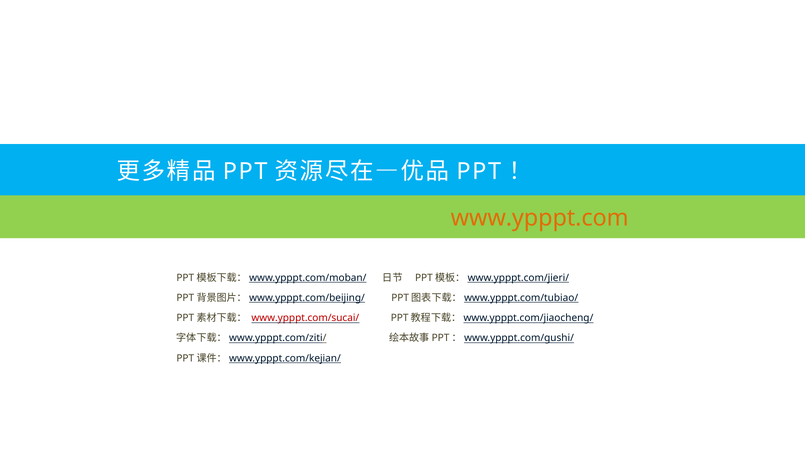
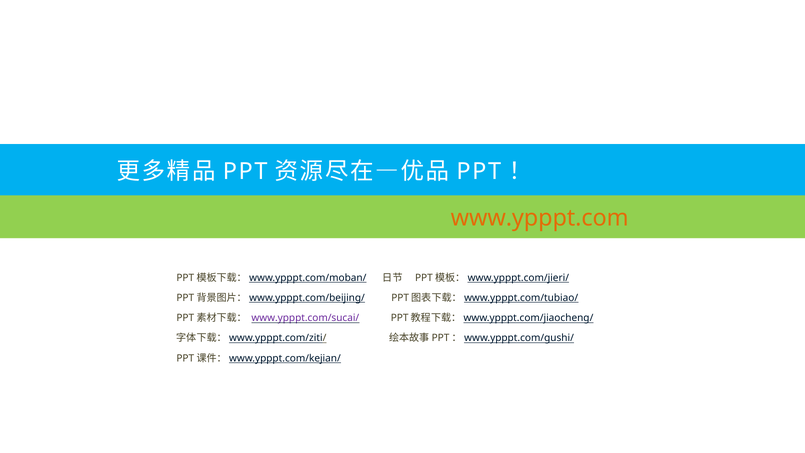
www.ypppt.com/sucai/ colour: red -> purple
